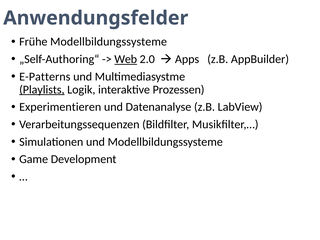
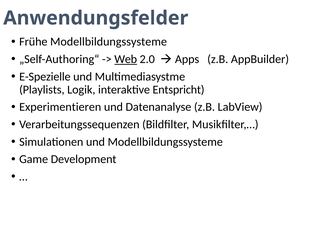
E-Patterns: E-Patterns -> E-Spezielle
Playlists underline: present -> none
Prozessen: Prozessen -> Entspricht
